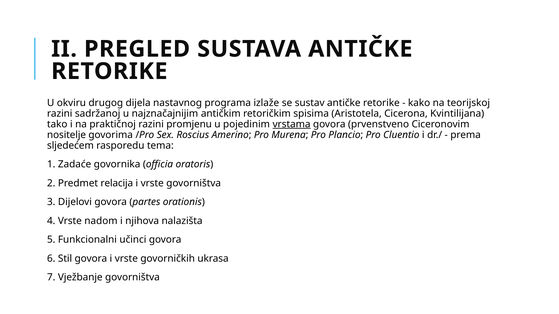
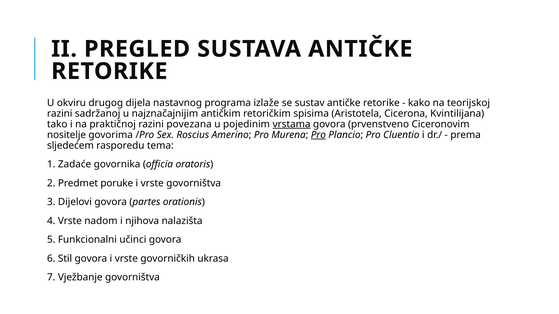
promjenu: promjenu -> povezana
Pro at (318, 135) underline: none -> present
relacija: relacija -> poruke
